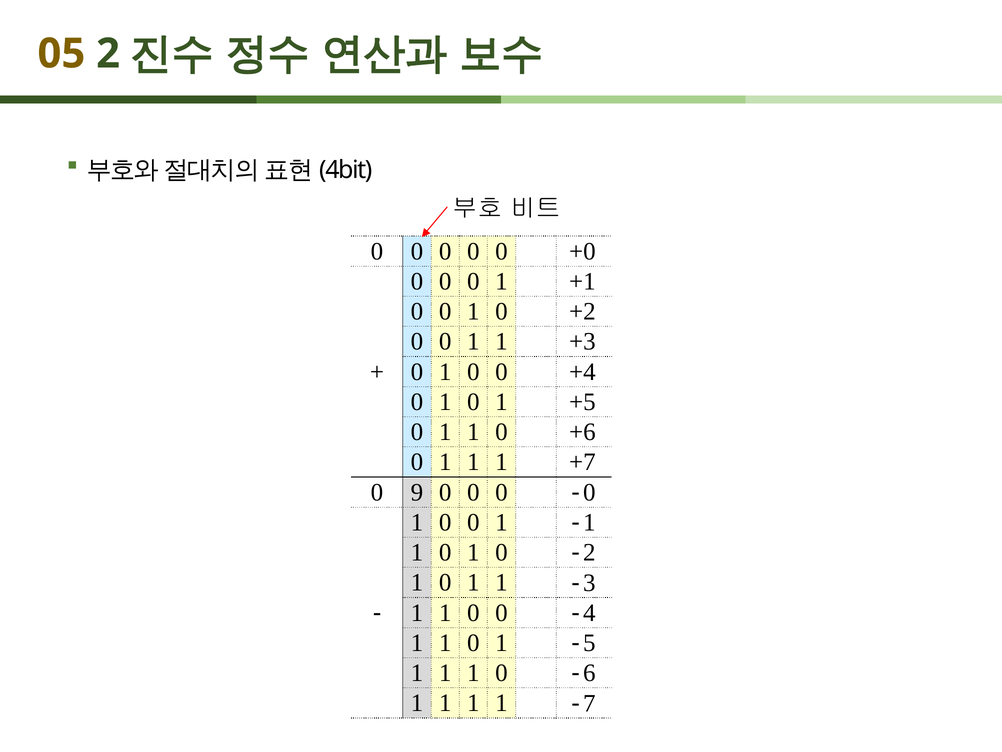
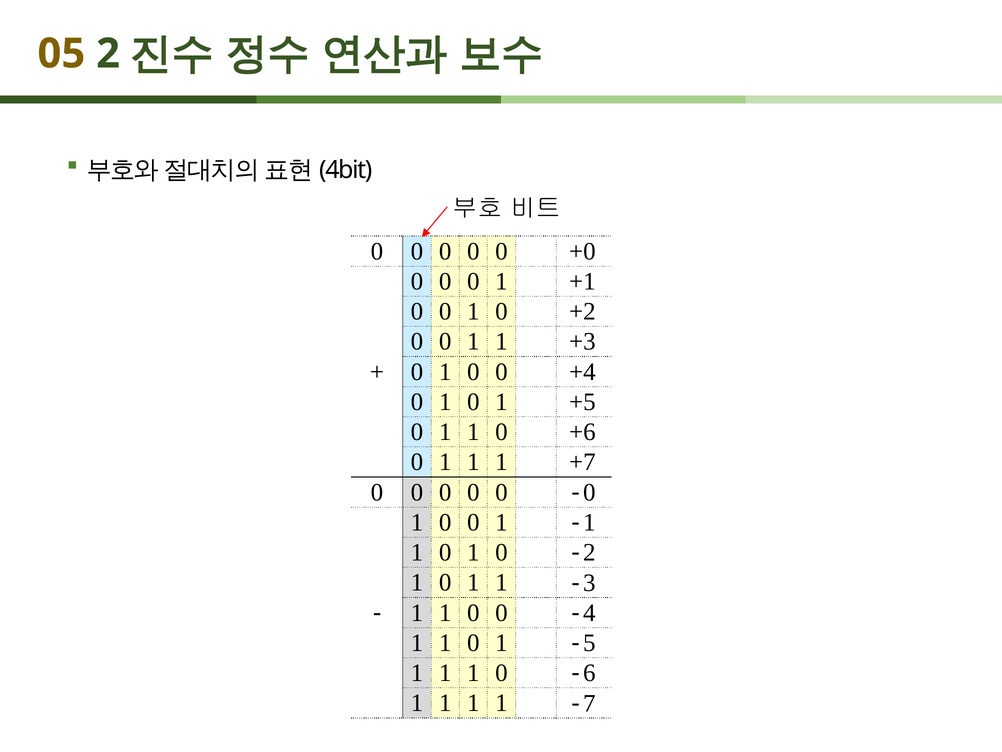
9 at (417, 492): 9 -> 0
